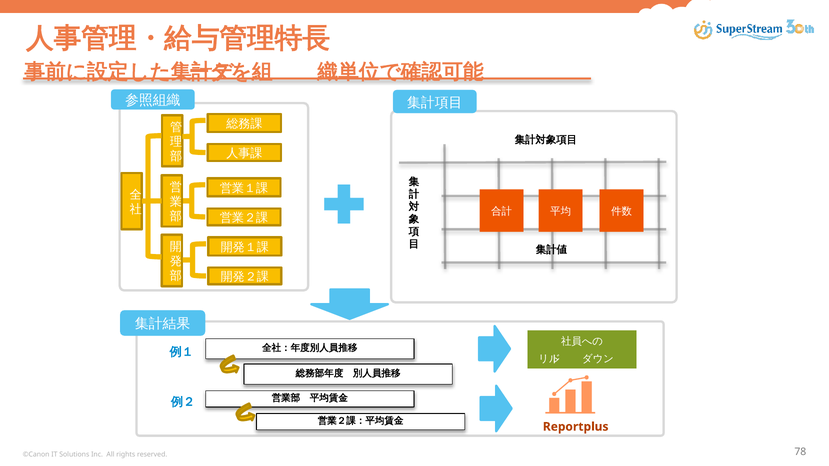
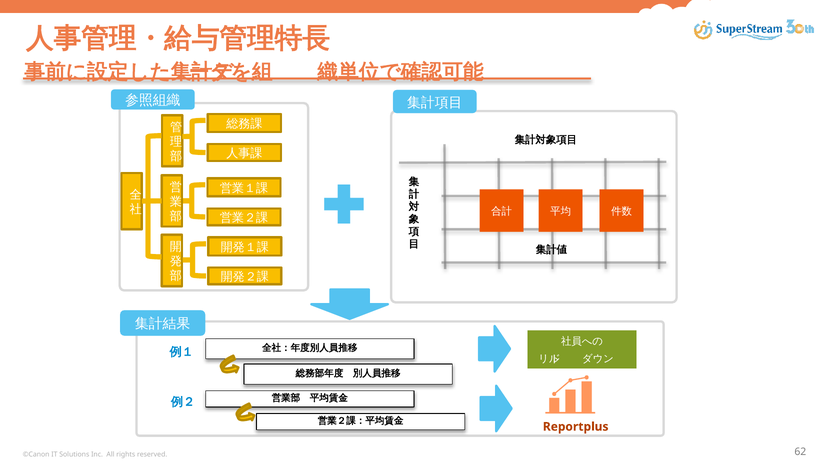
78: 78 -> 62
